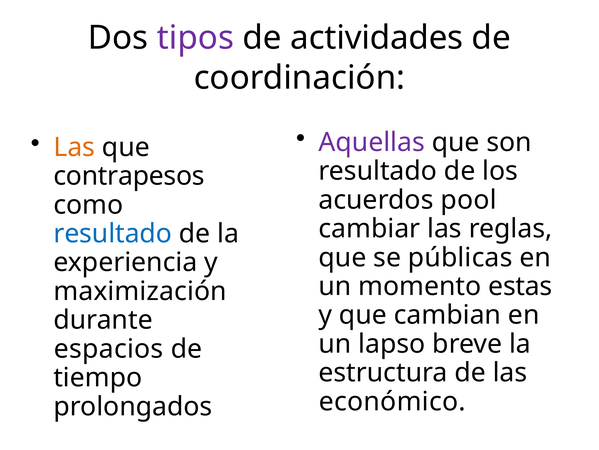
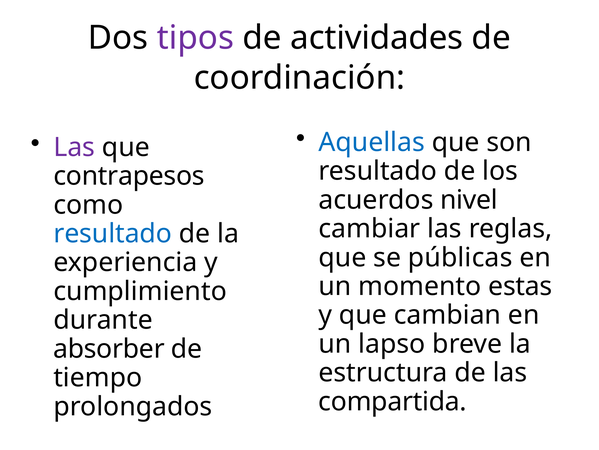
Aquellas colour: purple -> blue
Las at (74, 147) colour: orange -> purple
pool: pool -> nivel
maximización: maximización -> cumplimiento
espacios: espacios -> absorber
económico: económico -> compartida
